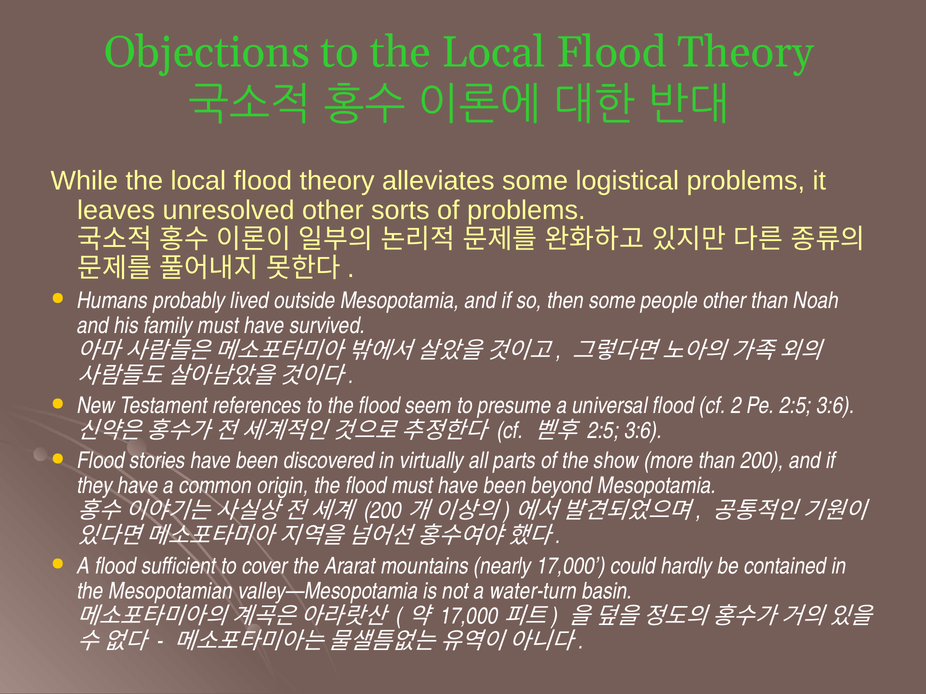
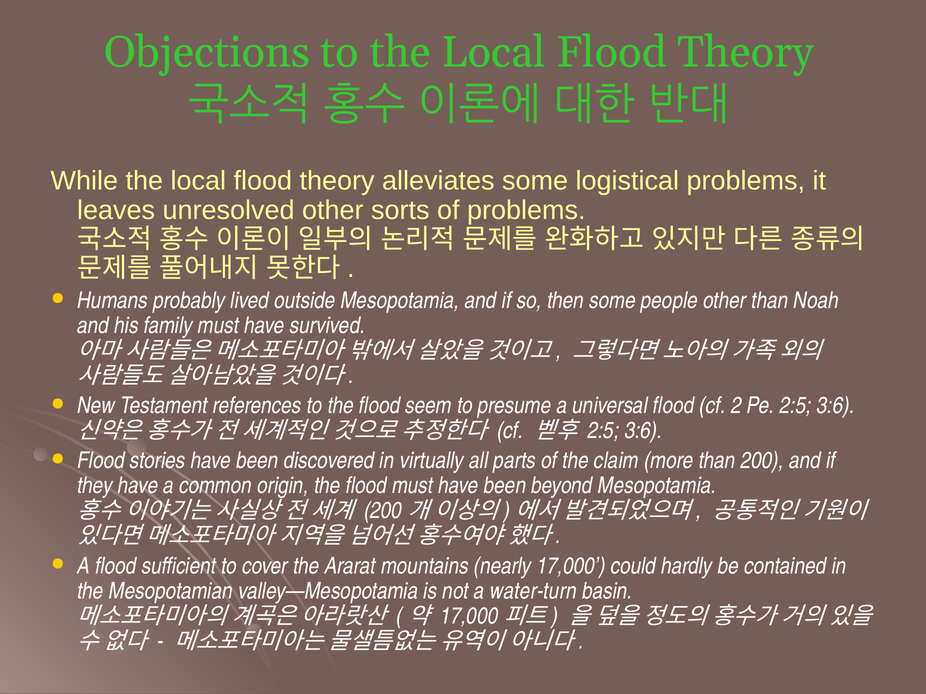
show: show -> claim
